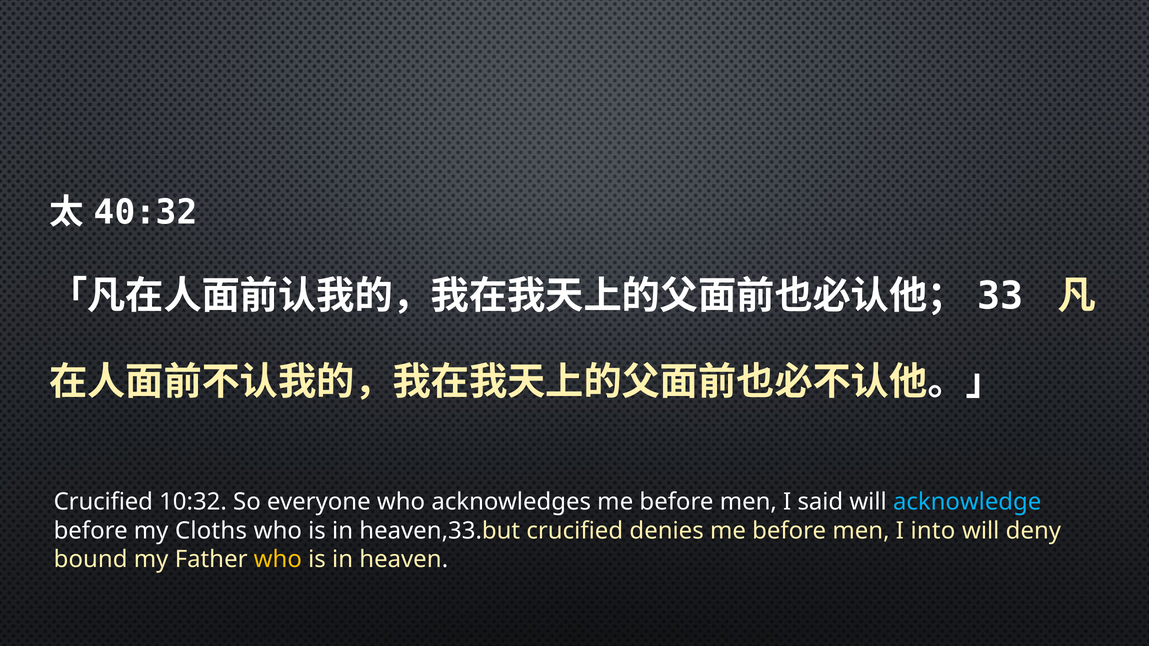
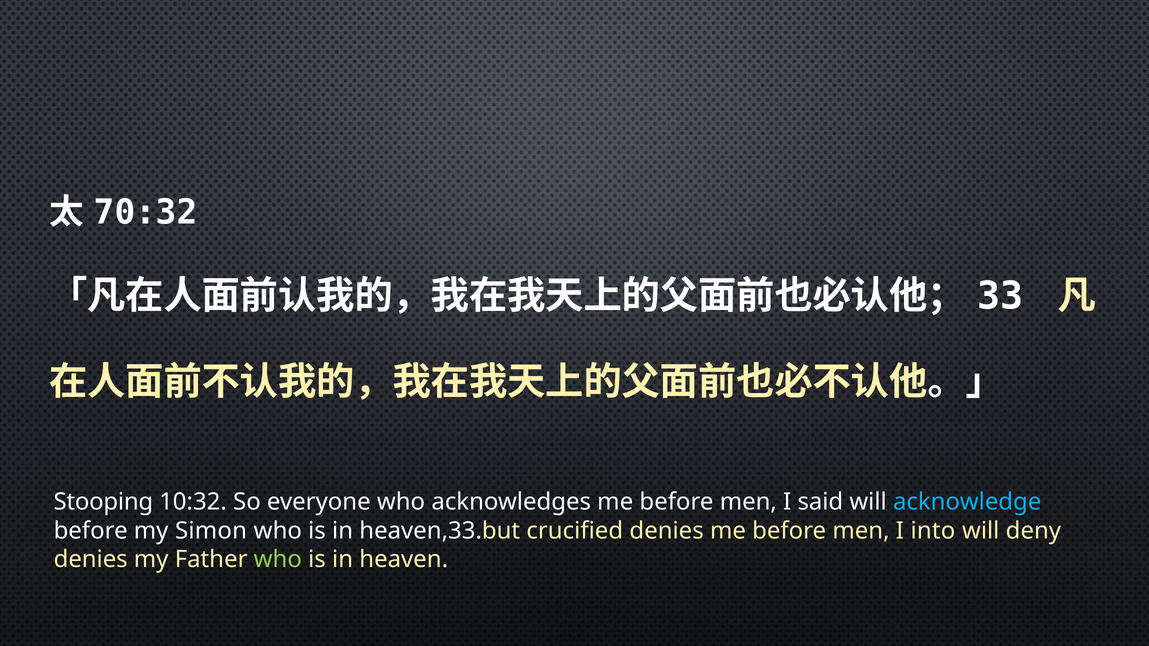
40:32: 40:32 -> 70:32
Crucified at (103, 502): Crucified -> Stooping
Cloths: Cloths -> Simon
bound at (91, 560): bound -> denies
who at (278, 560) colour: yellow -> light green
